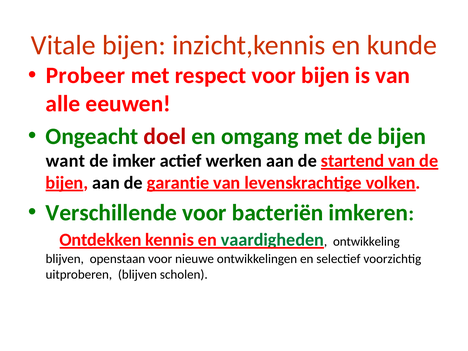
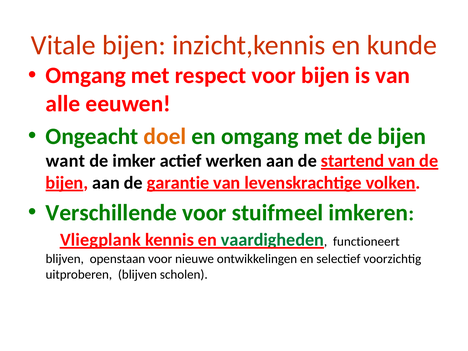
Probeer at (86, 76): Probeer -> Omgang
doel colour: red -> orange
bacteriën: bacteriën -> stuifmeel
Ontdekken: Ontdekken -> Vliegplank
ontwikkeling: ontwikkeling -> functioneert
